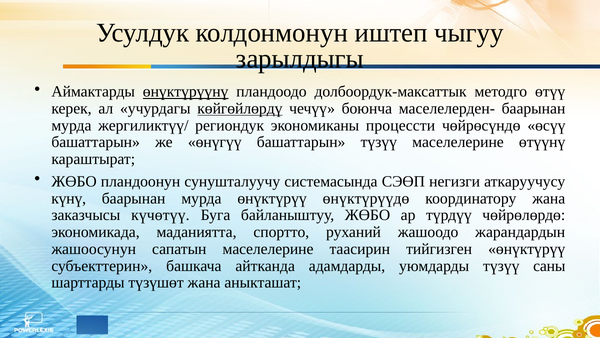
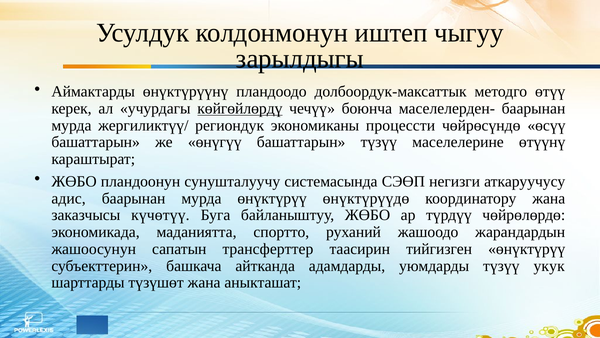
өнүктүрүүнү underline: present -> none
күнү: күнү -> адис
сапатын маселелерине: маселелерине -> трансферттер
саны: саны -> укук
